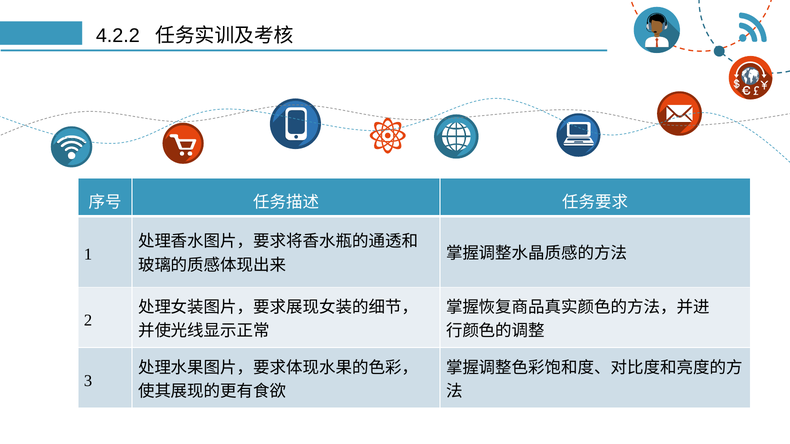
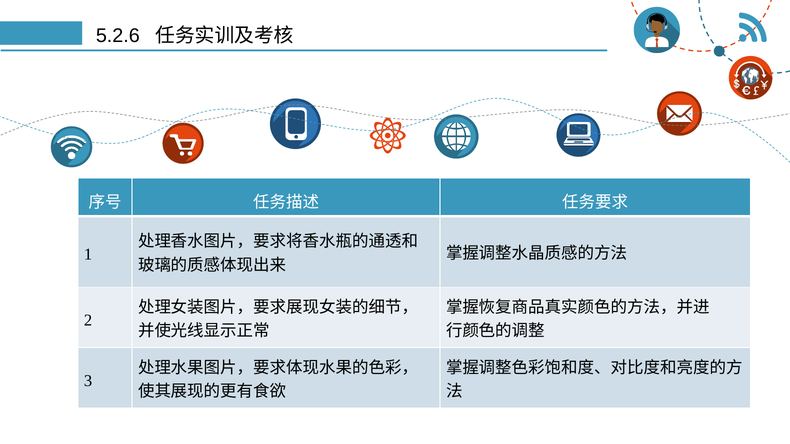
4.2.2: 4.2.2 -> 5.2.6
